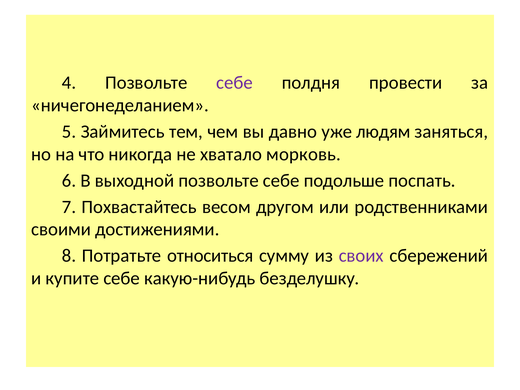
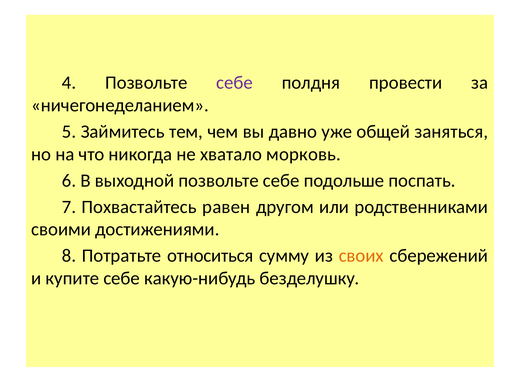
людям: людям -> общей
весом: весом -> равен
своих colour: purple -> orange
